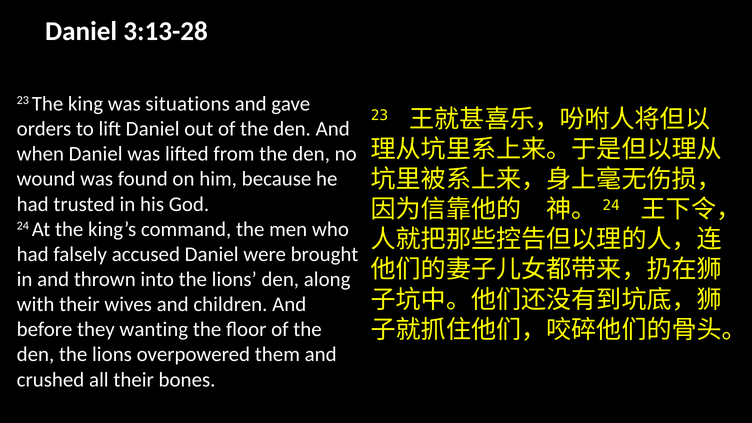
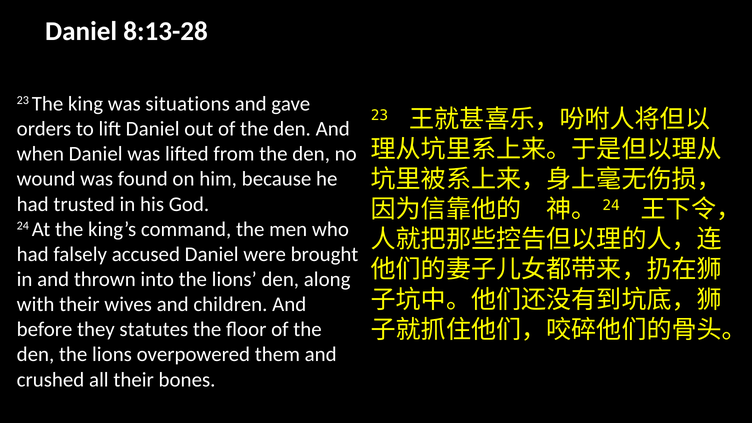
3:13-28: 3:13-28 -> 8:13-28
wanting: wanting -> statutes
